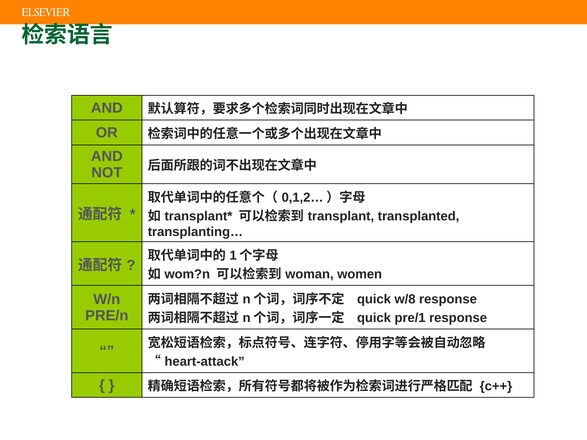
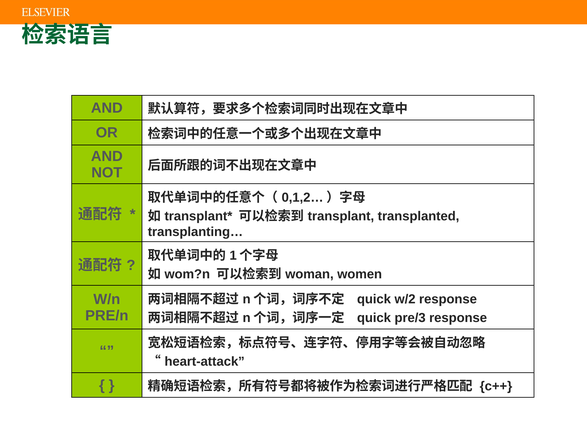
w/8: w/8 -> w/2
pre/1: pre/1 -> pre/3
